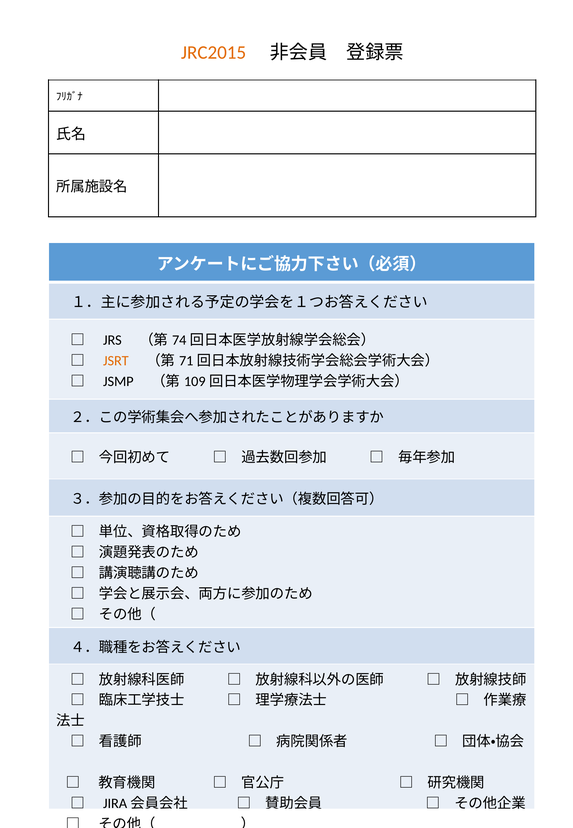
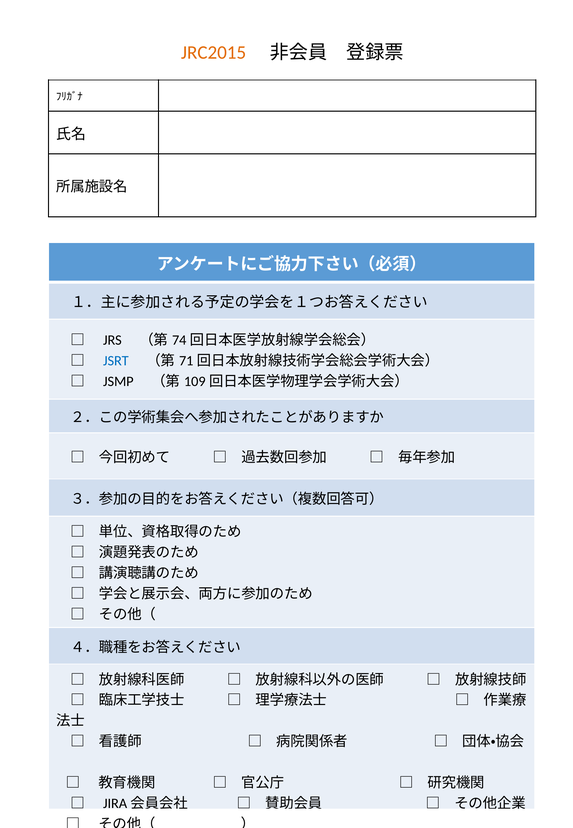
JSRT colour: orange -> blue
